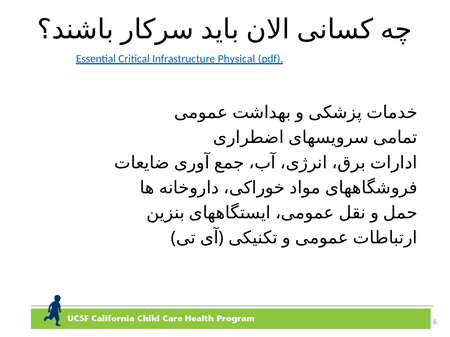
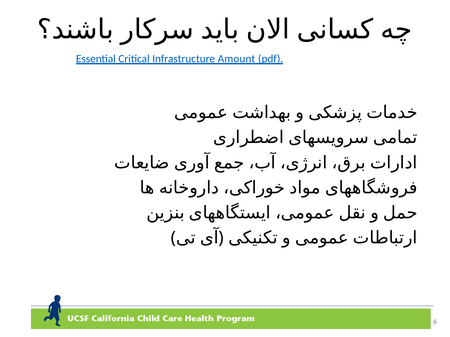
Physical: Physical -> Amount
